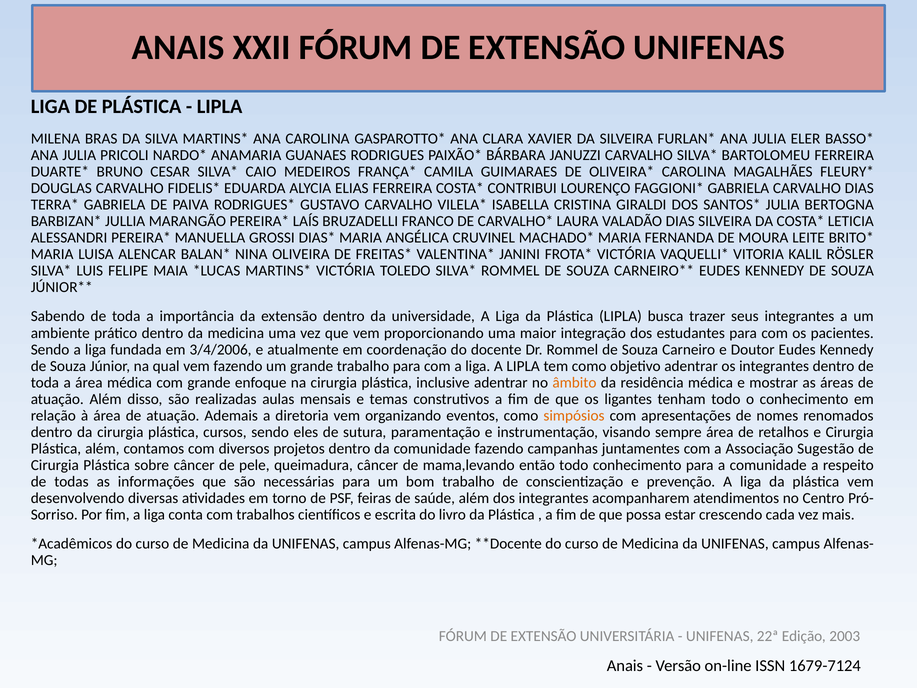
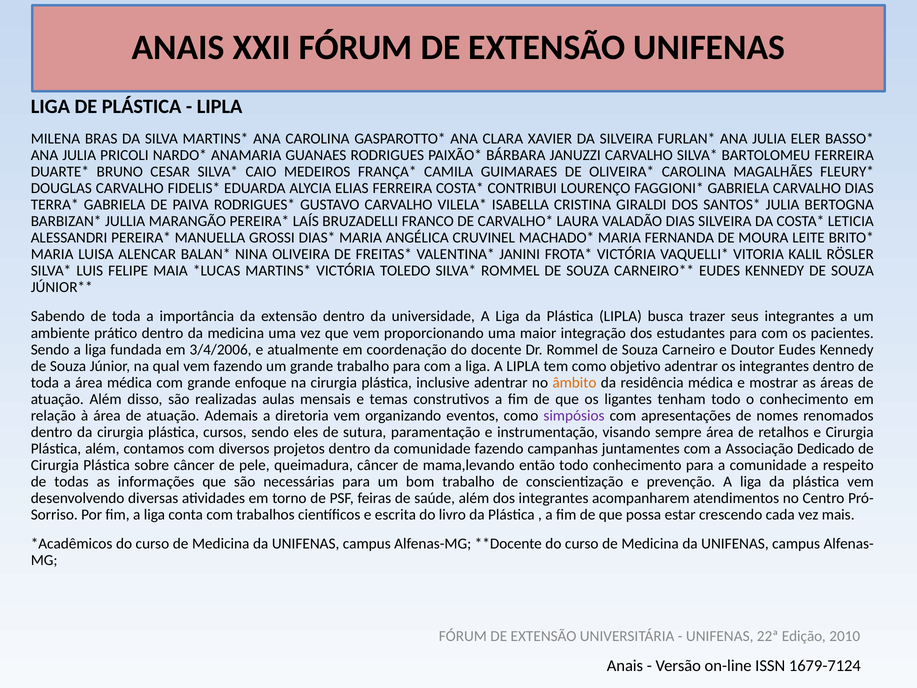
simpósios colour: orange -> purple
Sugestão: Sugestão -> Dedicado
2003: 2003 -> 2010
